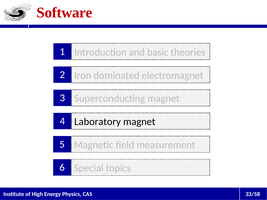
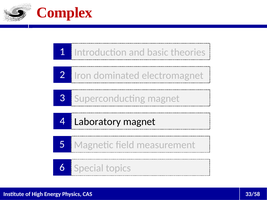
Software: Software -> Complex
